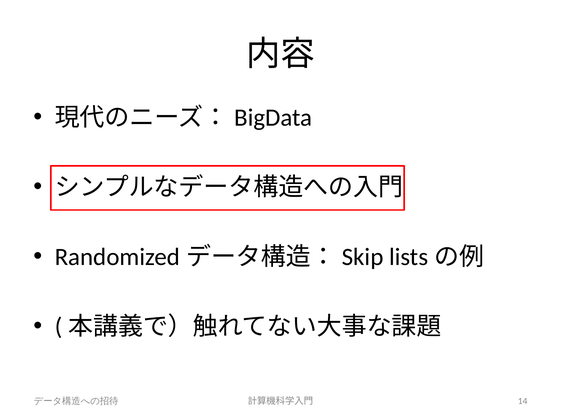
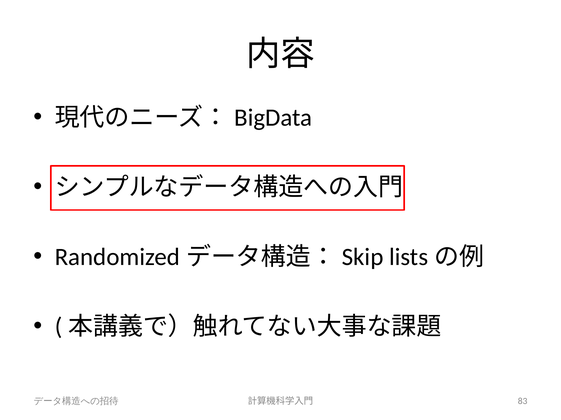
14: 14 -> 83
